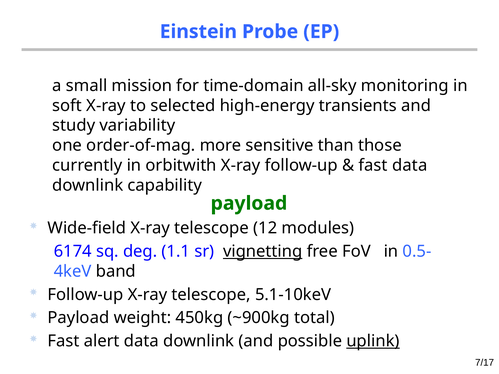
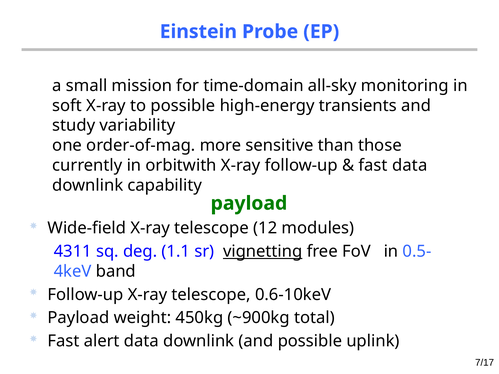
to selected: selected -> possible
6174: 6174 -> 4311
5.1-10keV: 5.1-10keV -> 0.6-10keV
uplink underline: present -> none
